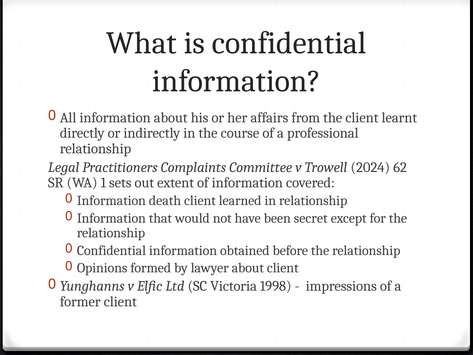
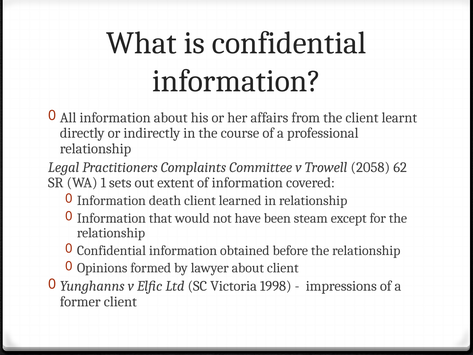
2024: 2024 -> 2058
secret: secret -> steam
